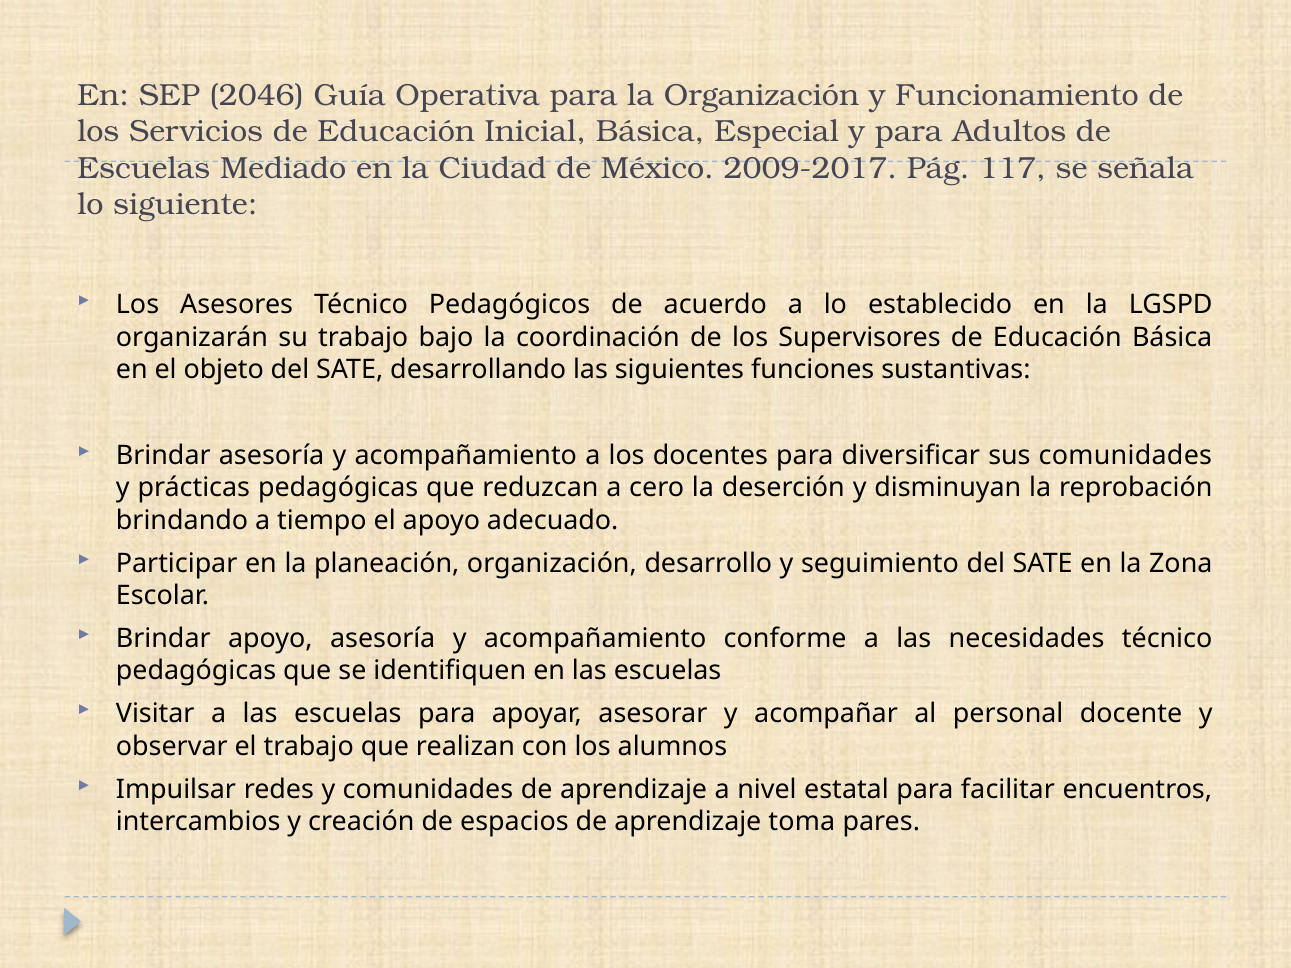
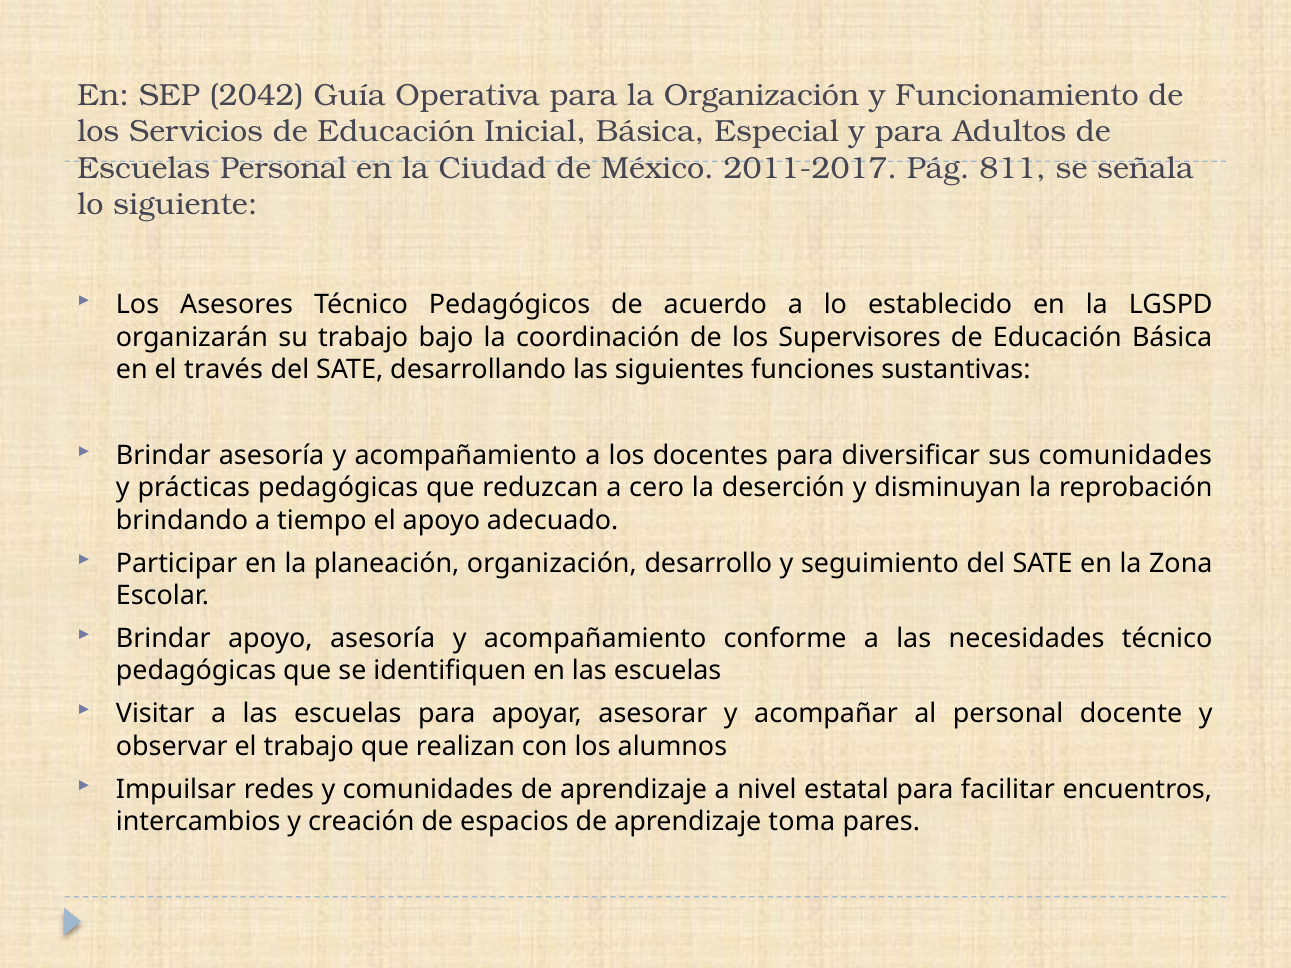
2046: 2046 -> 2042
Escuelas Mediado: Mediado -> Personal
2009-2017: 2009-2017 -> 2011-2017
117: 117 -> 811
objeto: objeto -> través
